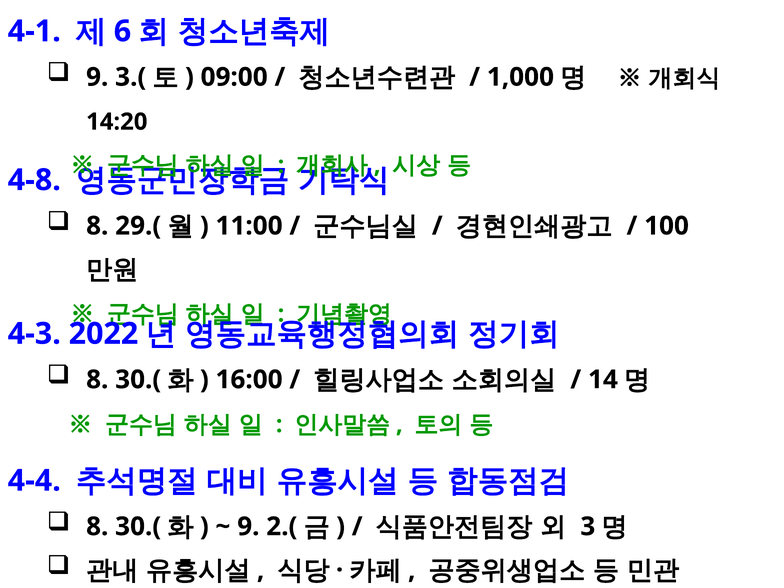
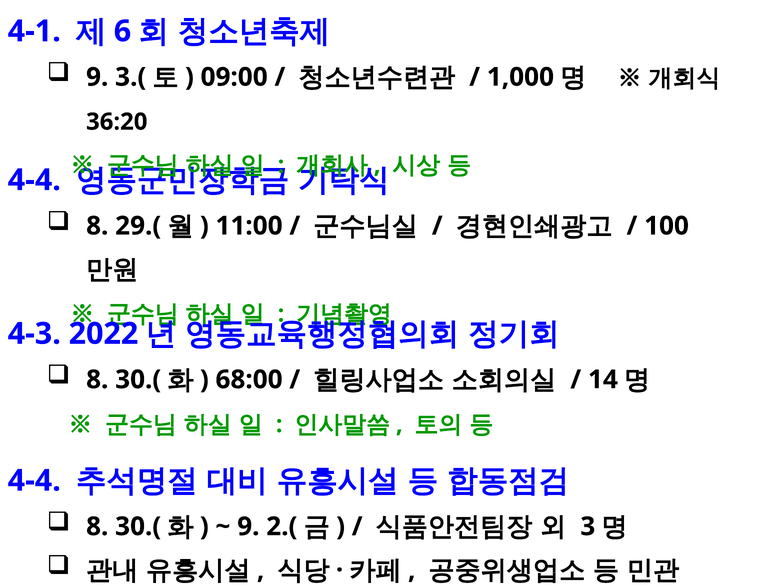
14:20: 14:20 -> 36:20
4-8 at (34, 180): 4-8 -> 4-4
16:00: 16:00 -> 68:00
